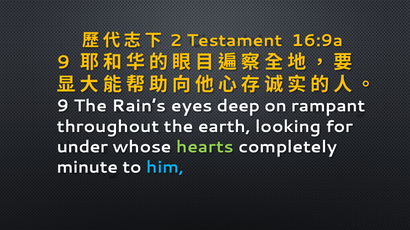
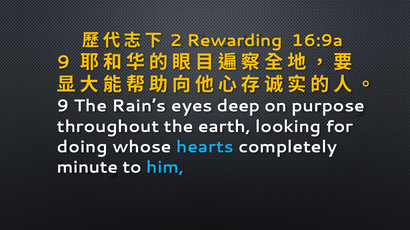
Testament: Testament -> Rewarding
rampant: rampant -> purpose
under: under -> doing
hearts colour: light green -> light blue
